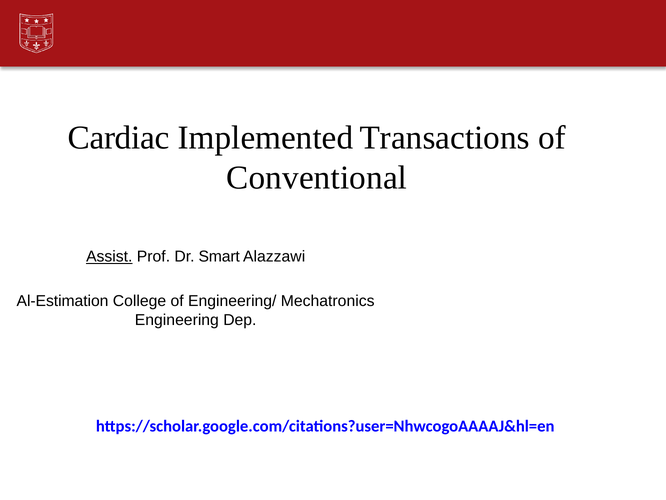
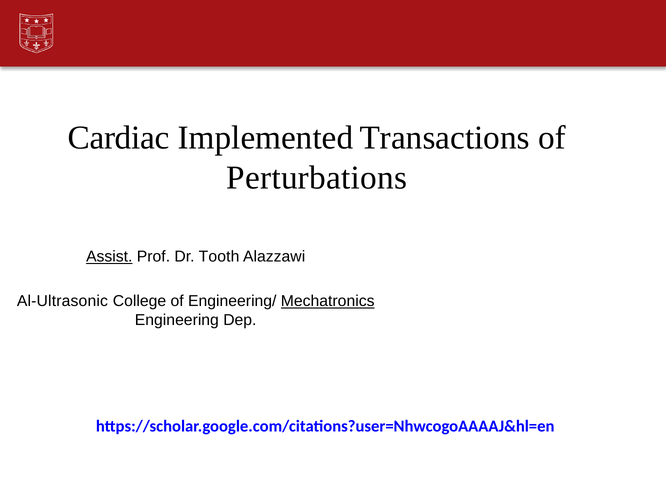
Conventional: Conventional -> Perturbations
Smart: Smart -> Tooth
Al-Estimation: Al-Estimation -> Al-Ultrasonic
Mechatronics underline: none -> present
